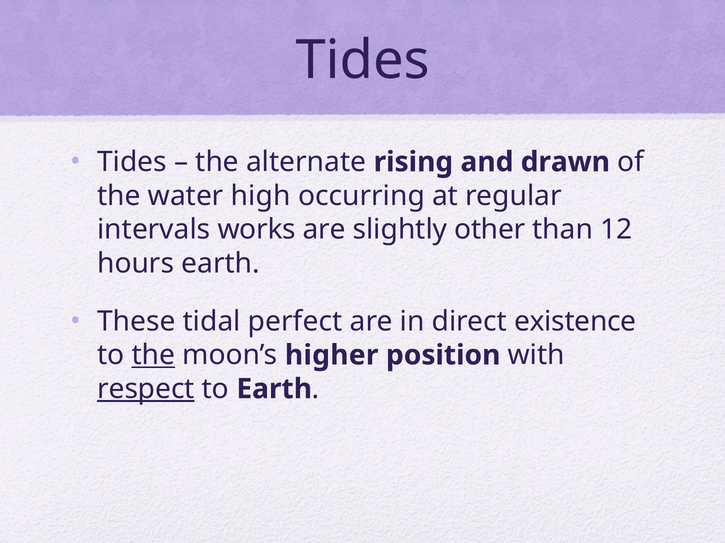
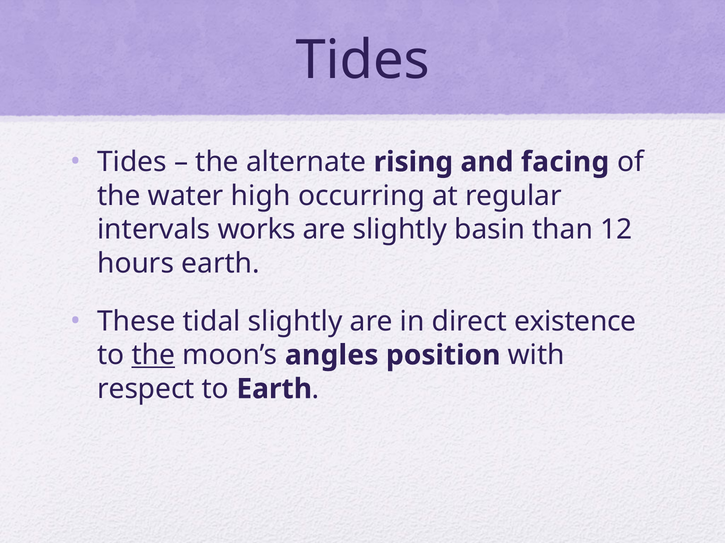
drawn: drawn -> facing
other: other -> basin
tidal perfect: perfect -> slightly
higher: higher -> angles
respect underline: present -> none
